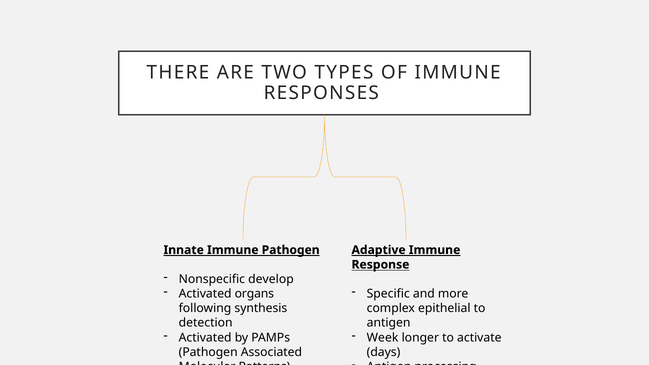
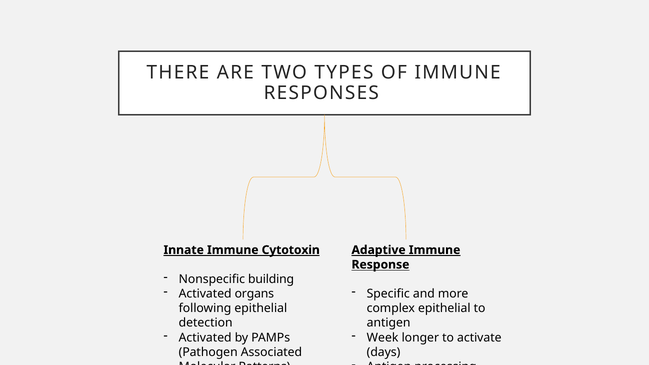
Immune Pathogen: Pathogen -> Cytotoxin
develop: develop -> building
following synthesis: synthesis -> epithelial
